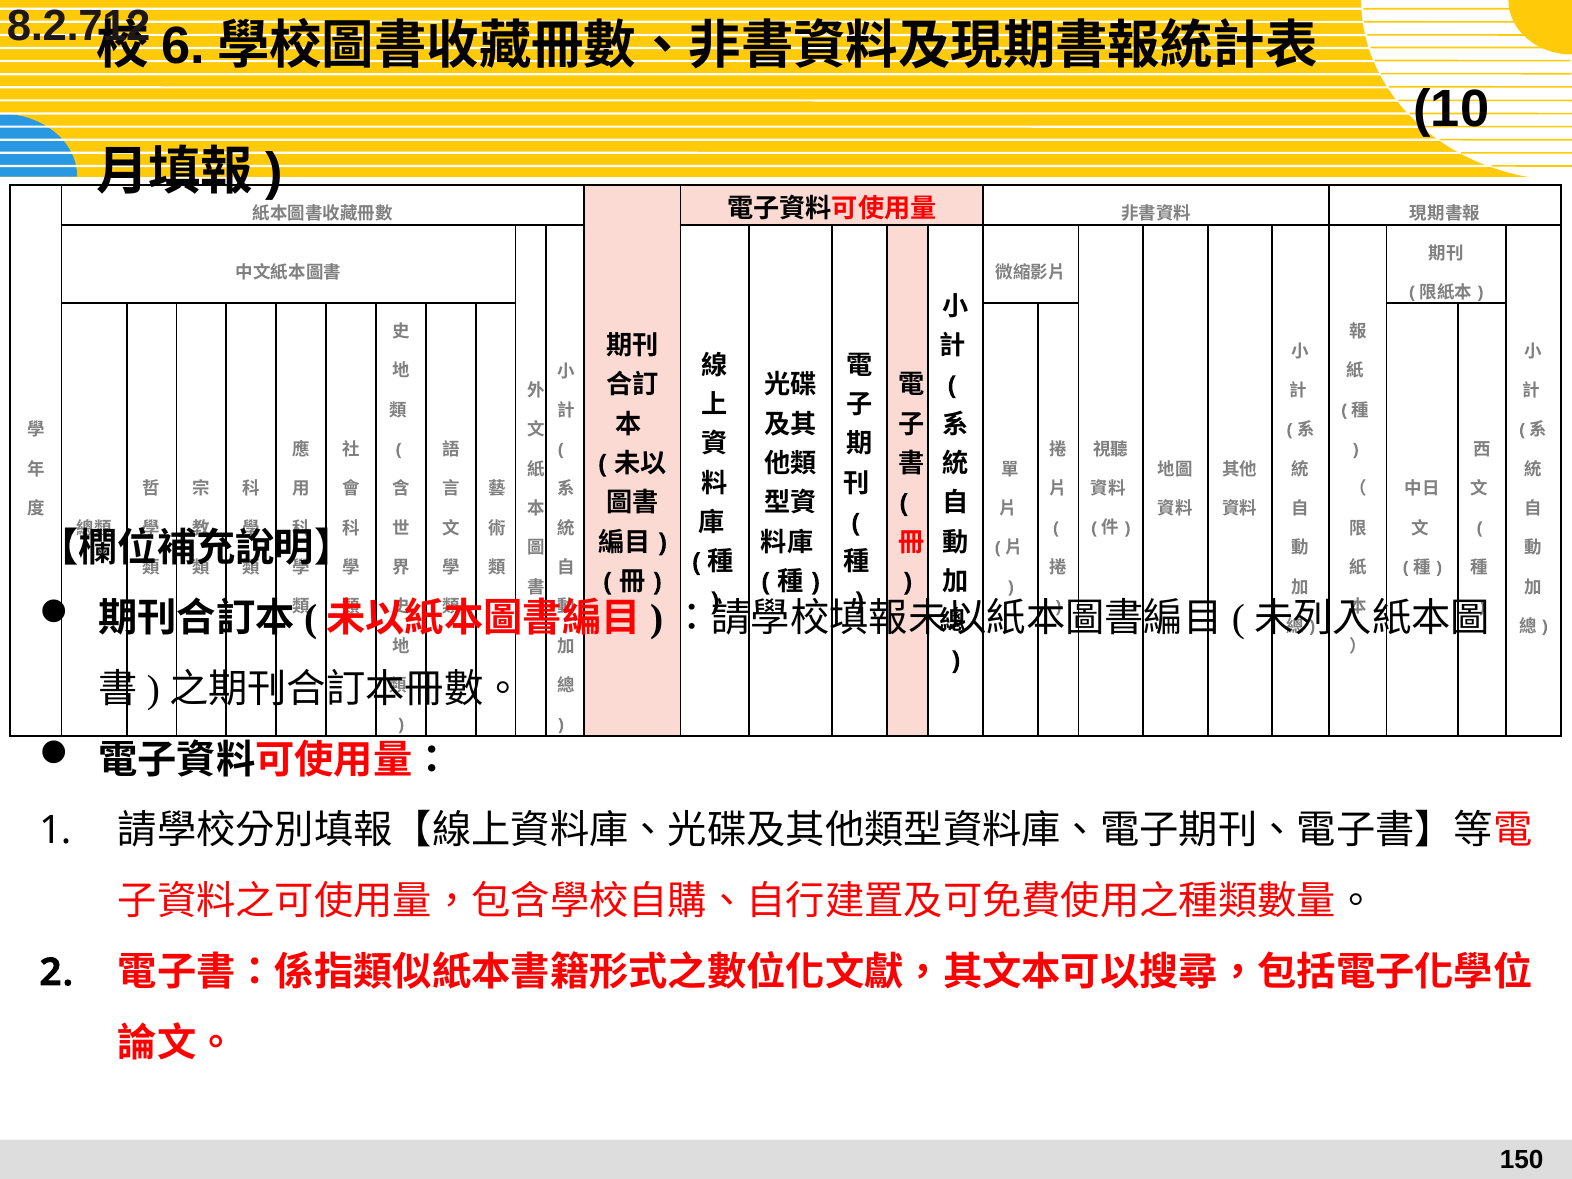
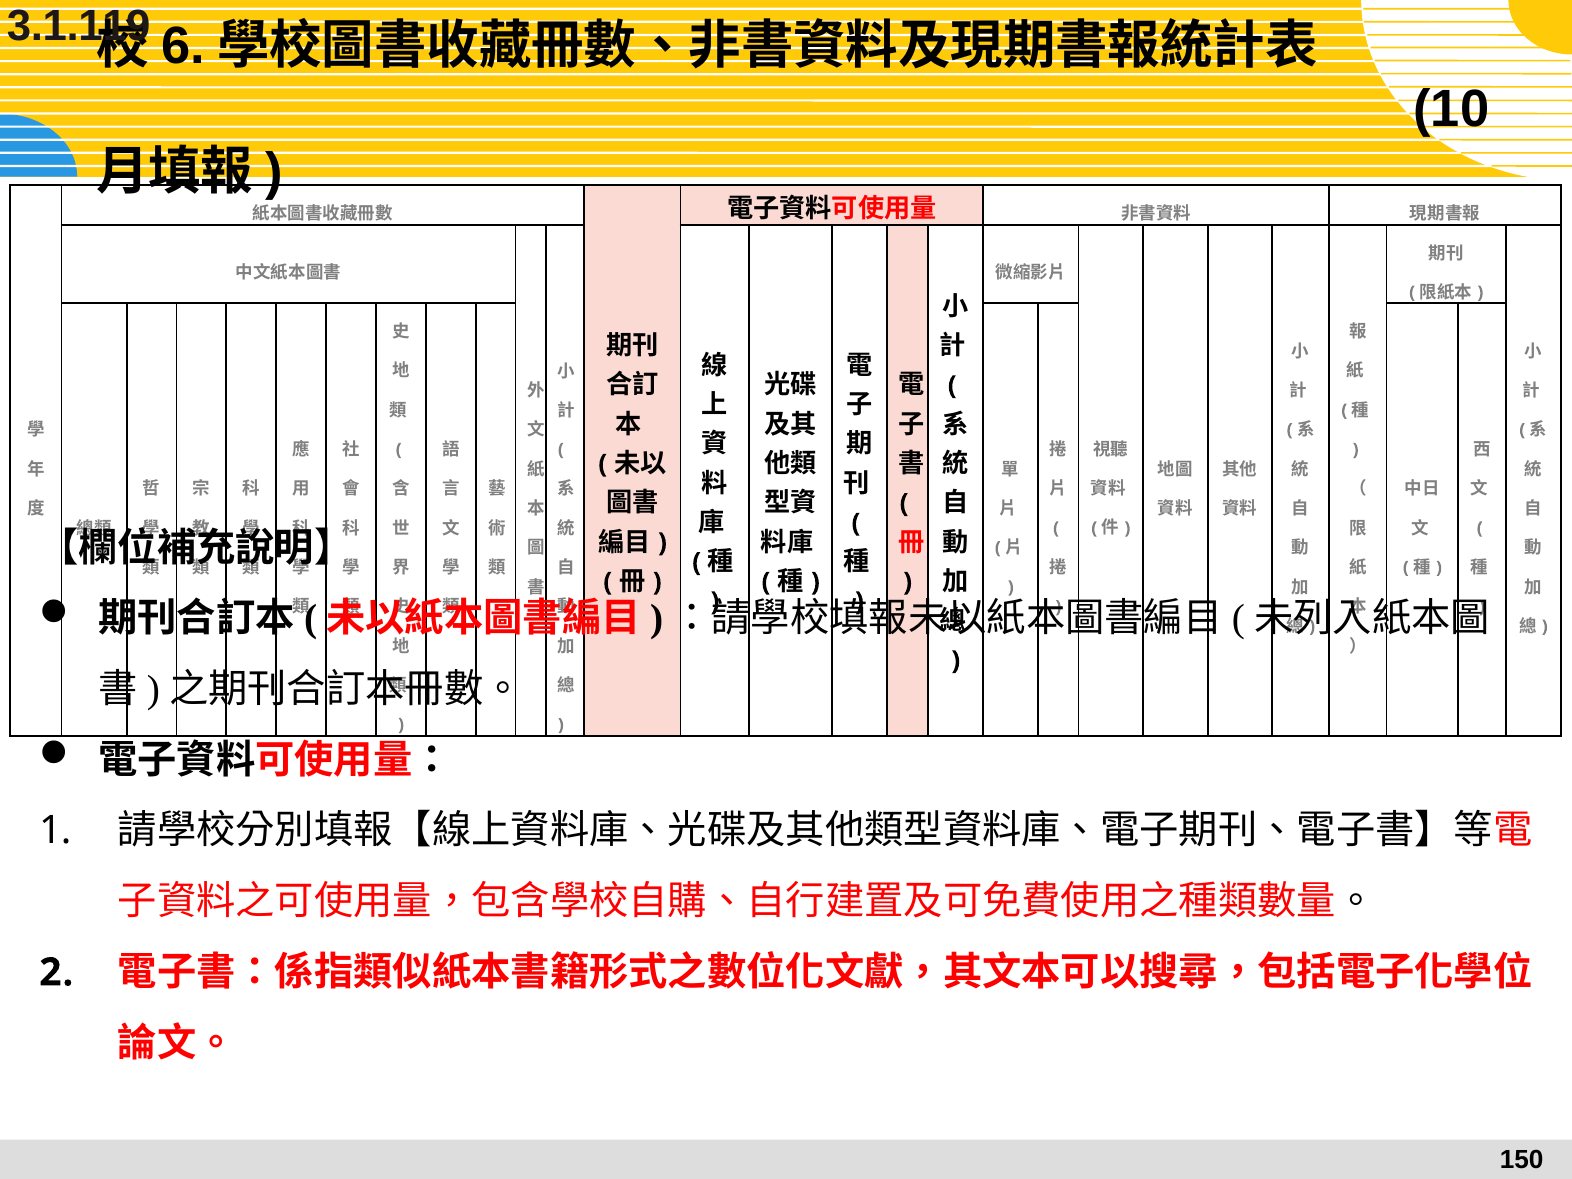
8.2.712: 8.2.712 -> 3.1.119
